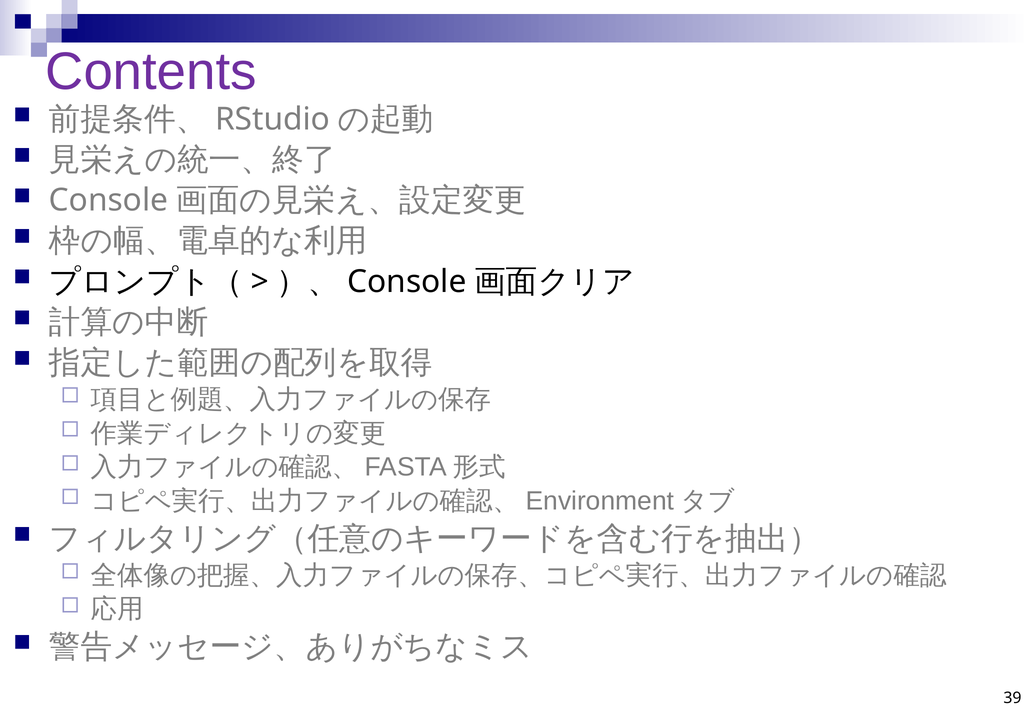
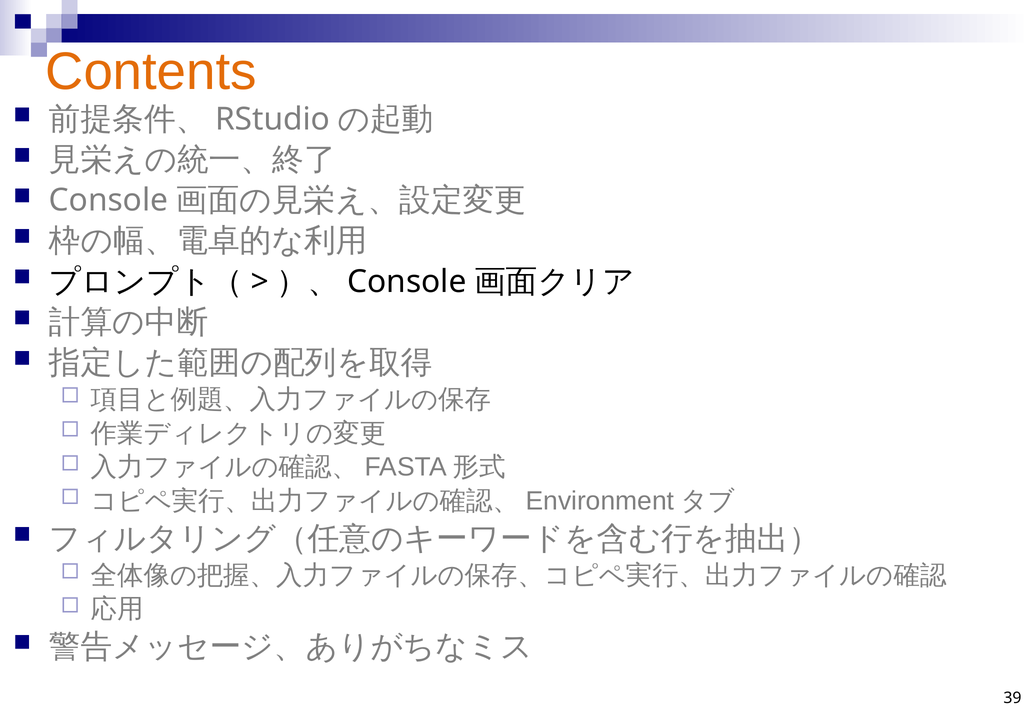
Contents colour: purple -> orange
